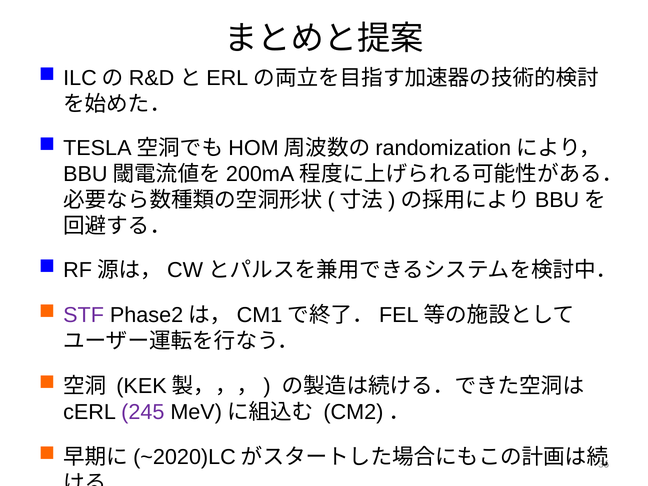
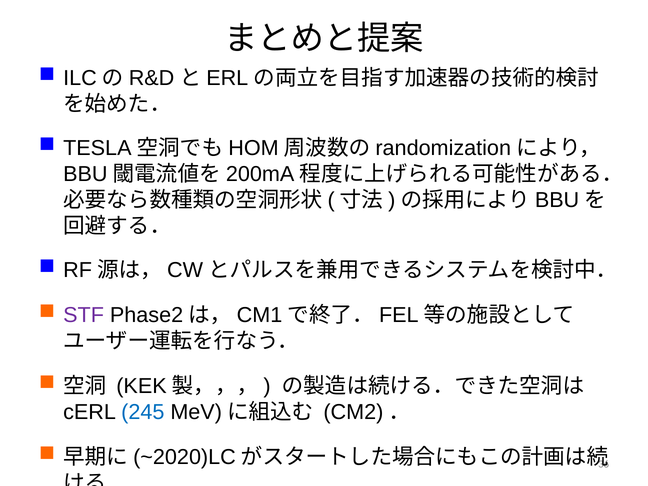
245 colour: purple -> blue
